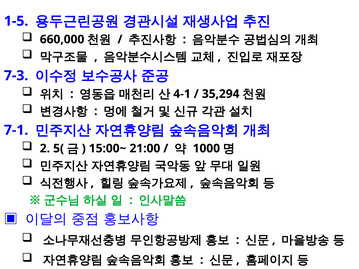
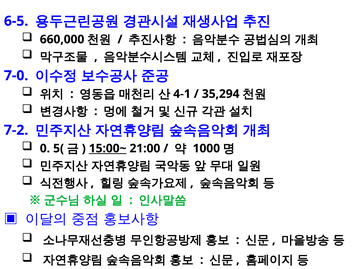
1-5: 1-5 -> 6-5
7-3: 7-3 -> 7-0
7-1: 7-1 -> 7-2
2: 2 -> 0
15:00~ underline: none -> present
